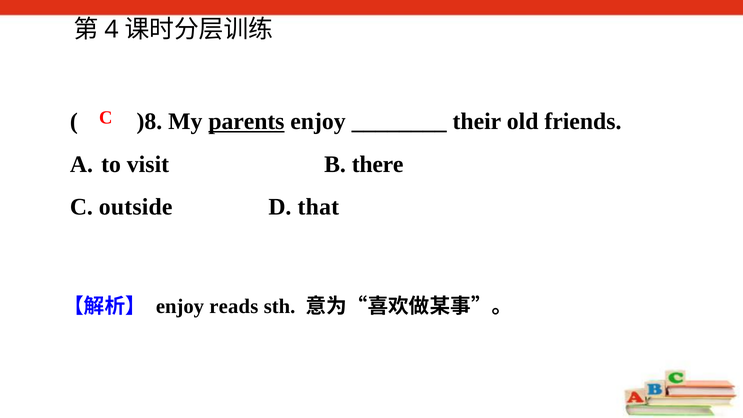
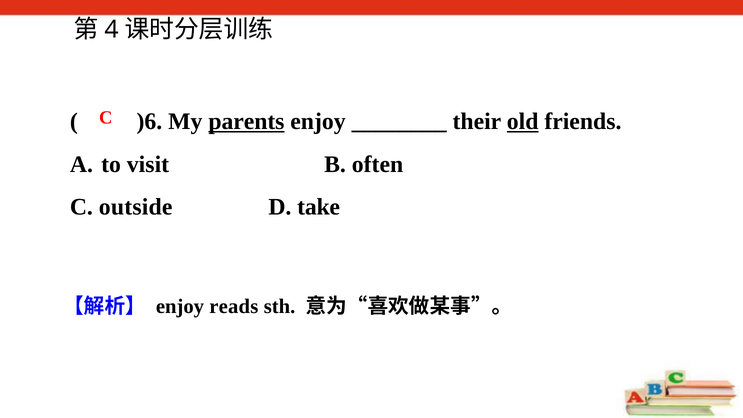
)8: )8 -> )6
old underline: none -> present
there: there -> often
that: that -> take
